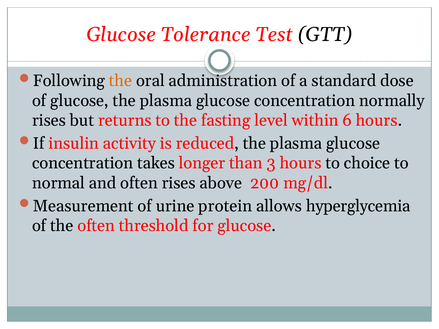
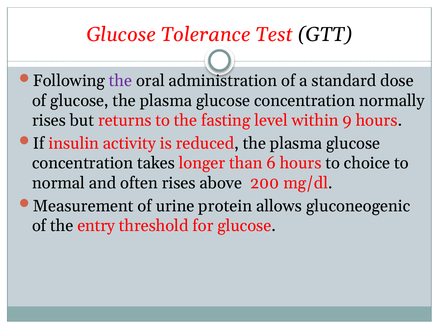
the at (121, 81) colour: orange -> purple
6: 6 -> 9
3: 3 -> 6
hyperglycemia: hyperglycemia -> gluconeogenic
the often: often -> entry
